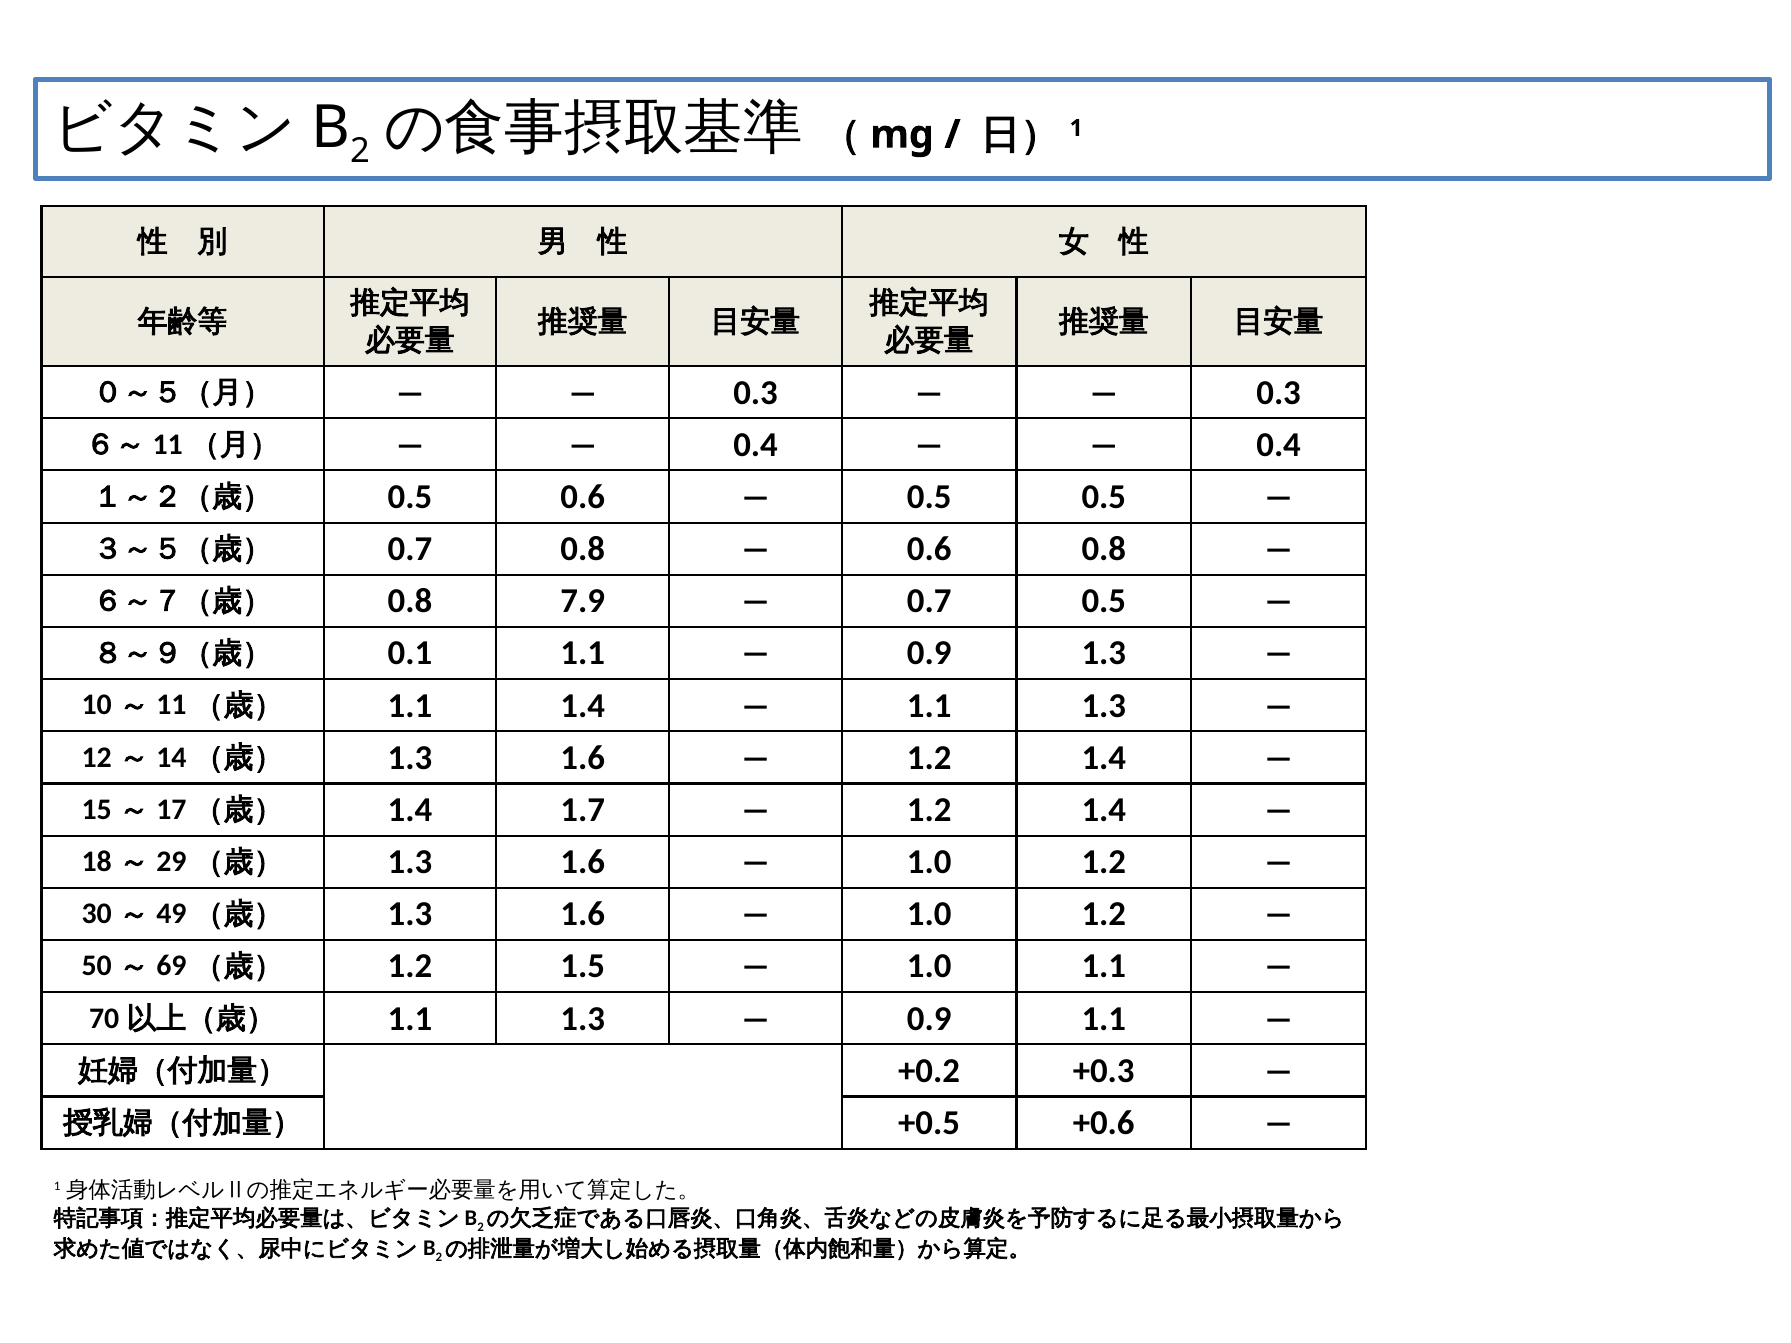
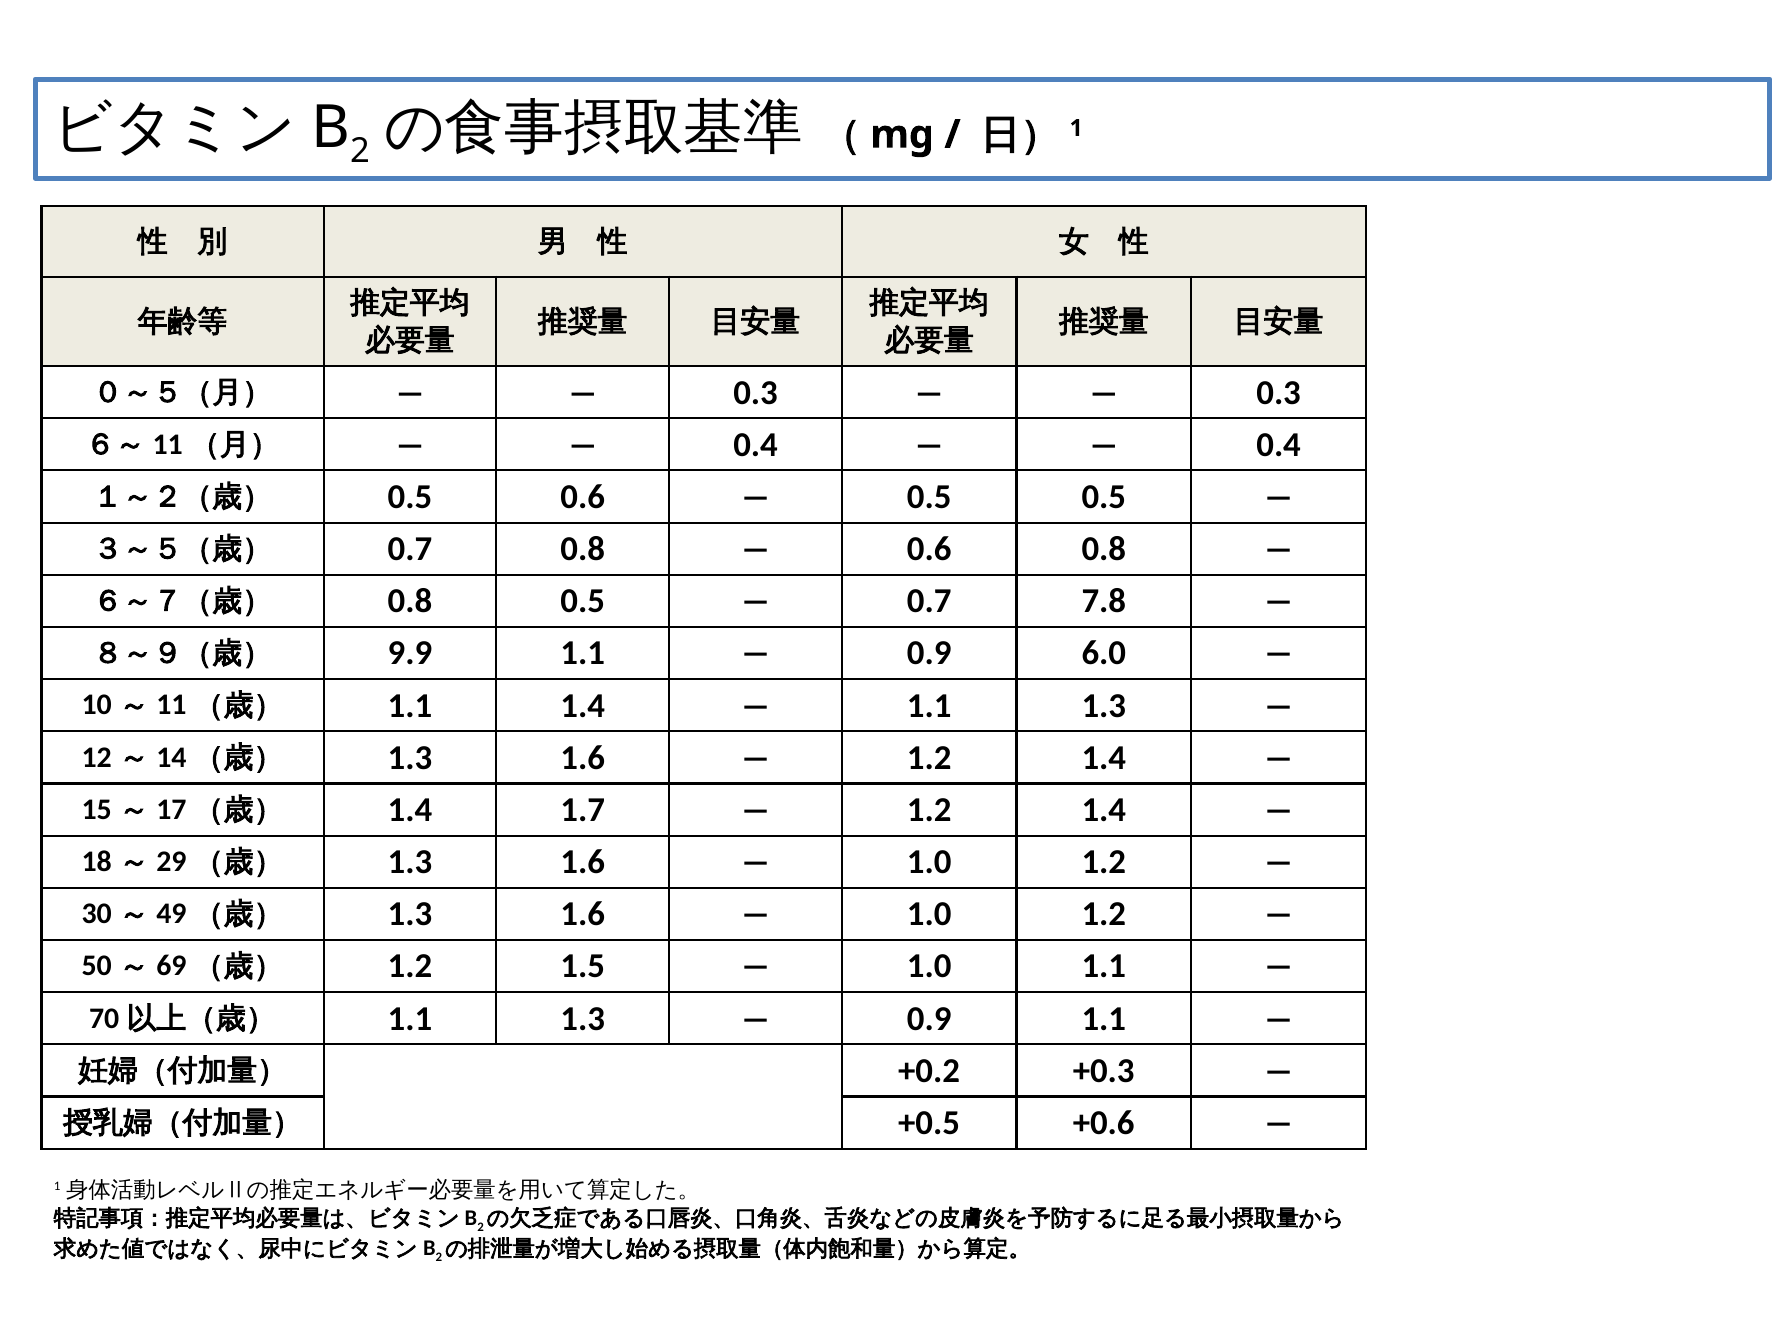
0.8 7.9: 7.9 -> 0.5
0.7 0.5: 0.5 -> 7.8
0.1: 0.1 -> 9.9
0.9 1.3: 1.3 -> 6.0
